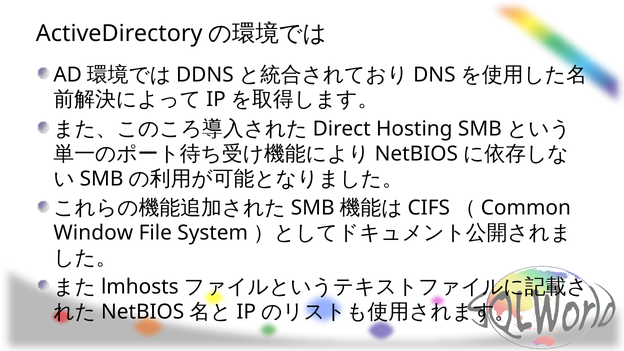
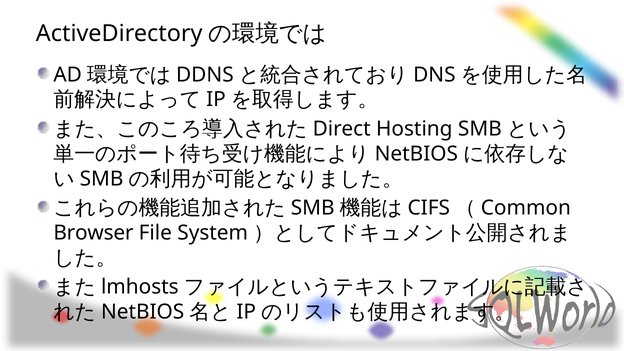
Window: Window -> Browser
